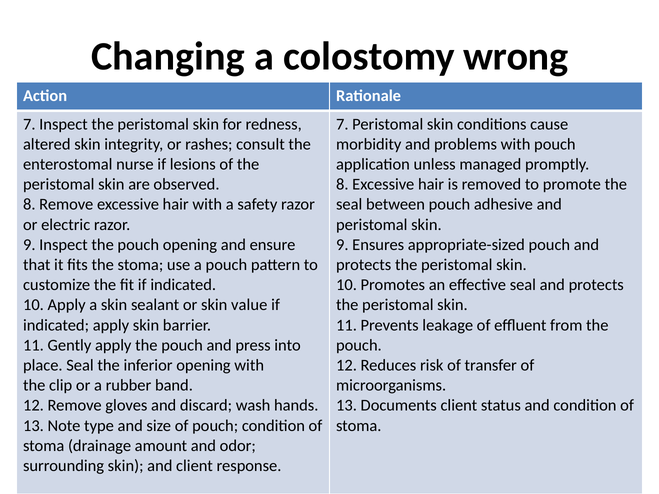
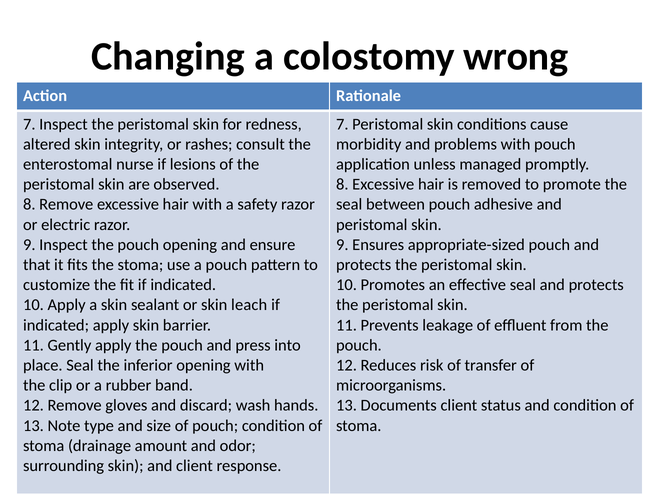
value: value -> leach
